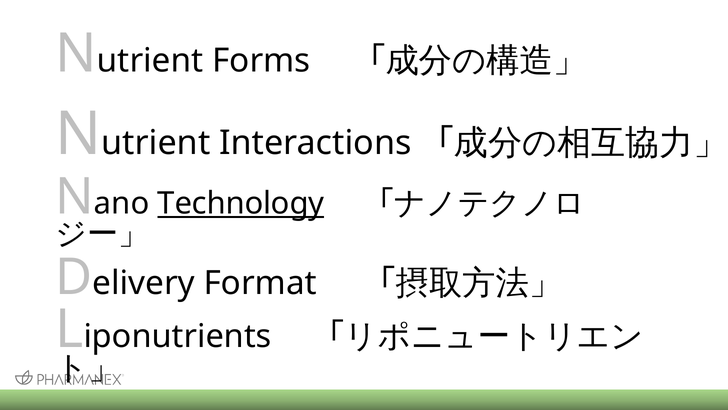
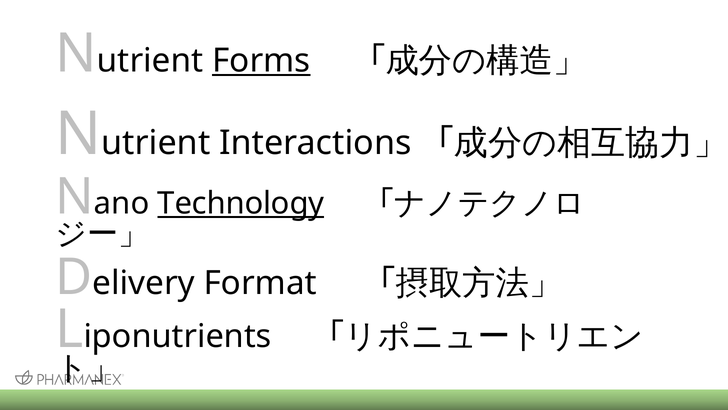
Forms underline: none -> present
